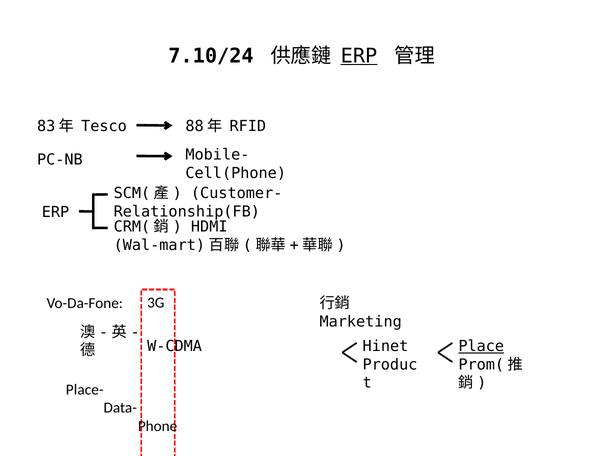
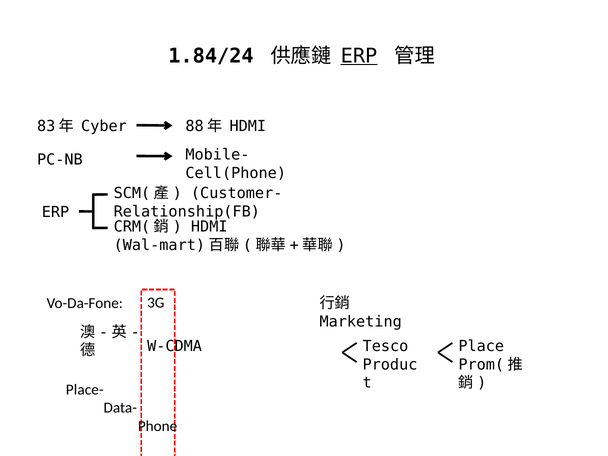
7.10/24: 7.10/24 -> 1.84/24
Tesco: Tesco -> Cyber
RFID at (248, 126): RFID -> HDMI
Hinet: Hinet -> Tesco
Place underline: present -> none
